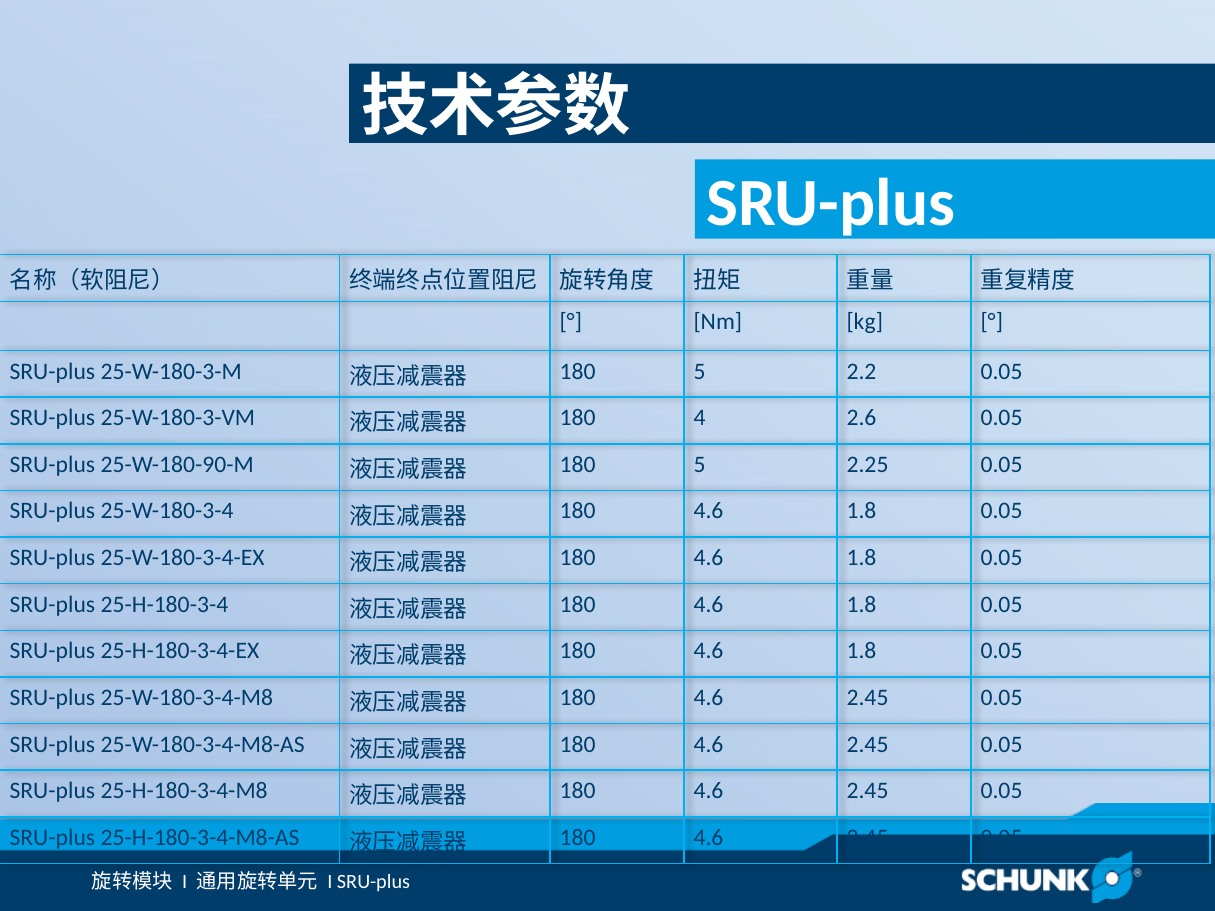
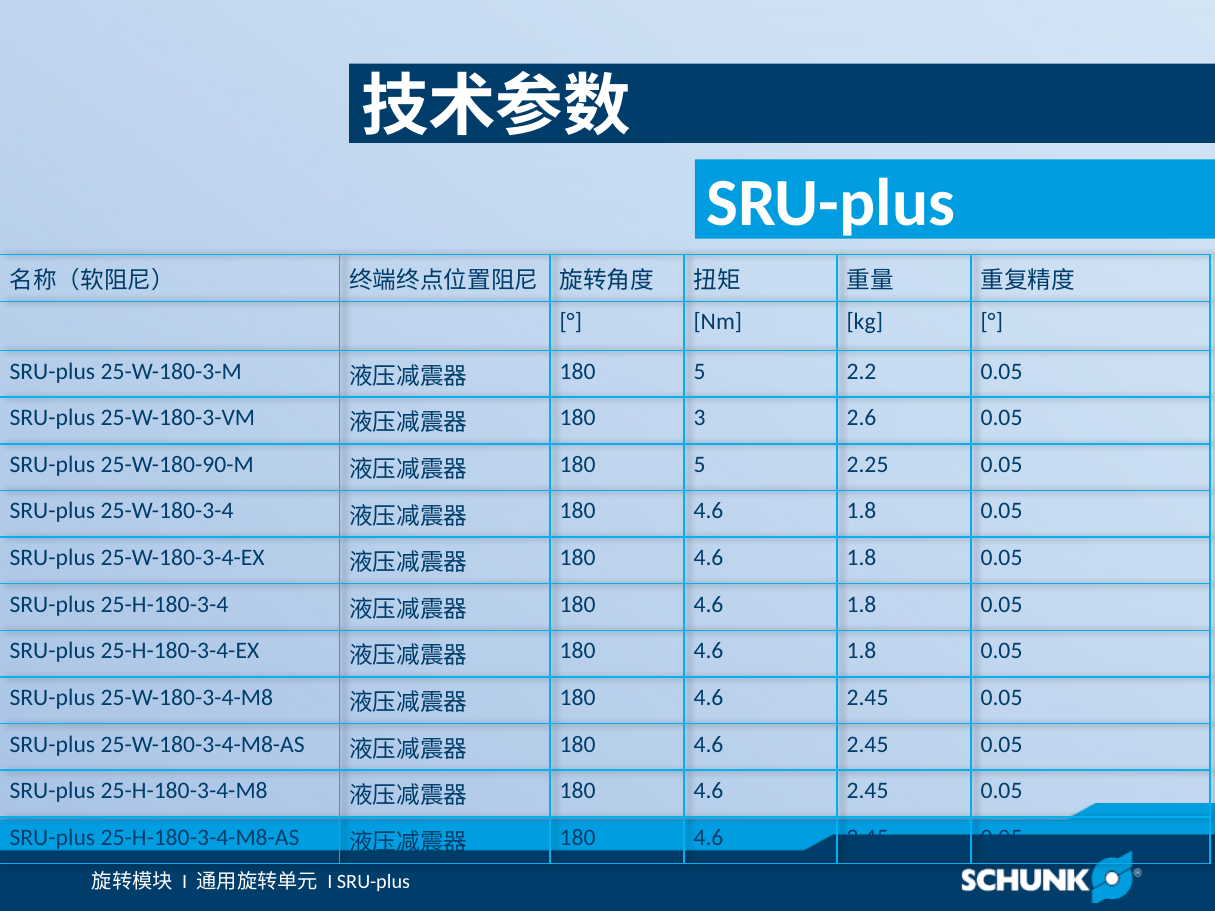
4: 4 -> 3
